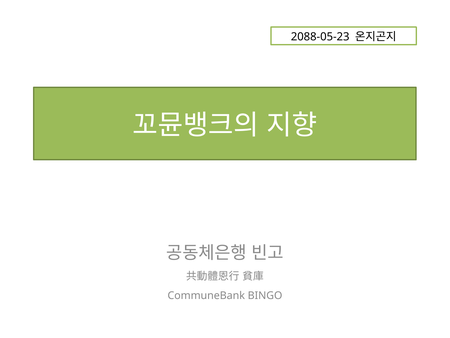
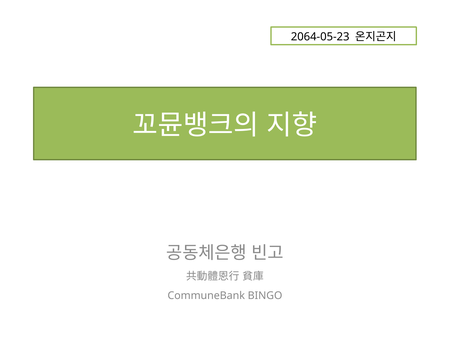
2088-05-23: 2088-05-23 -> 2064-05-23
